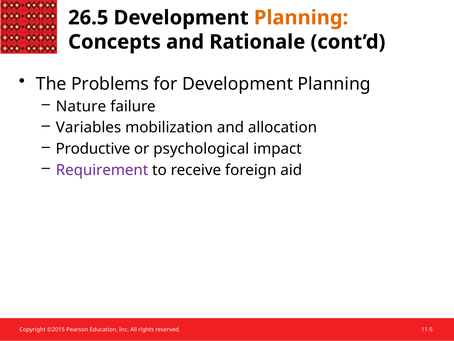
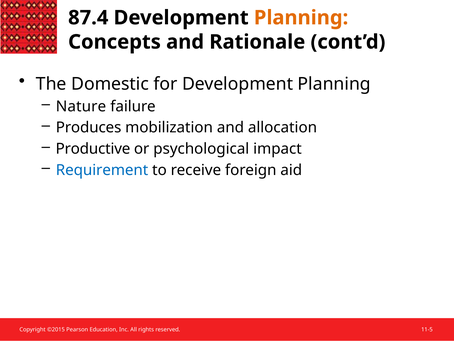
26.5: 26.5 -> 87.4
Problems: Problems -> Domestic
Variables: Variables -> Produces
Requirement colour: purple -> blue
